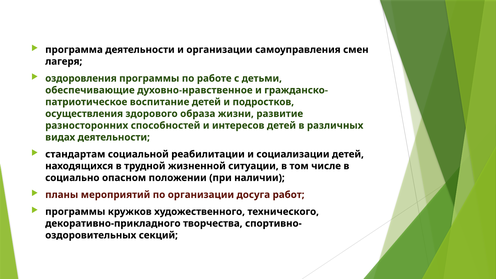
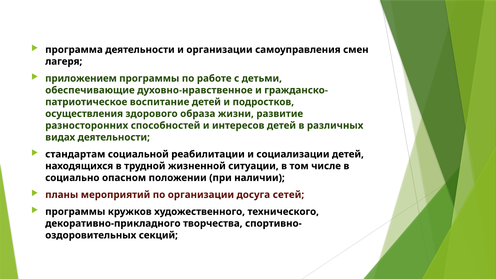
оздоровления: оздоровления -> приложением
работ: работ -> сетей
